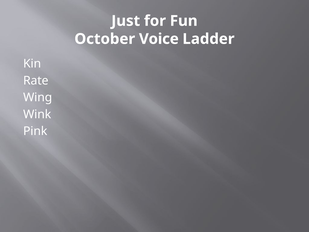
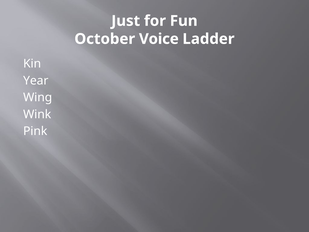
Rate: Rate -> Year
